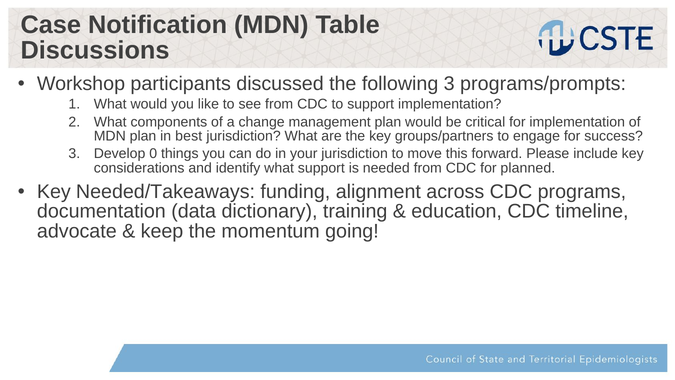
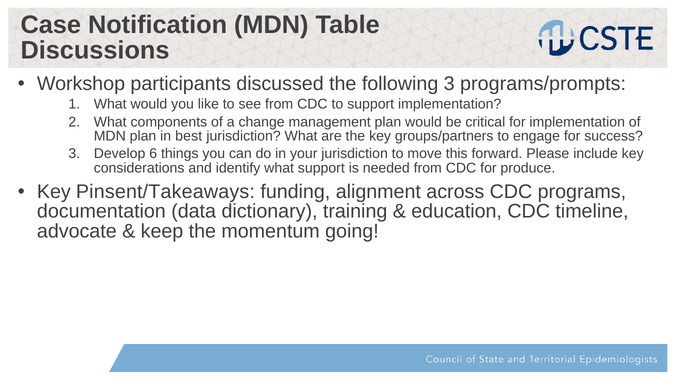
0: 0 -> 6
planned: planned -> produce
Needed/Takeaways: Needed/Takeaways -> Pinsent/Takeaways
